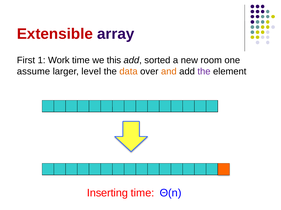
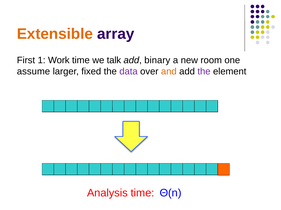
Extensible colour: red -> orange
this: this -> talk
sorted: sorted -> binary
level: level -> fixed
data colour: orange -> purple
Inserting: Inserting -> Analysis
